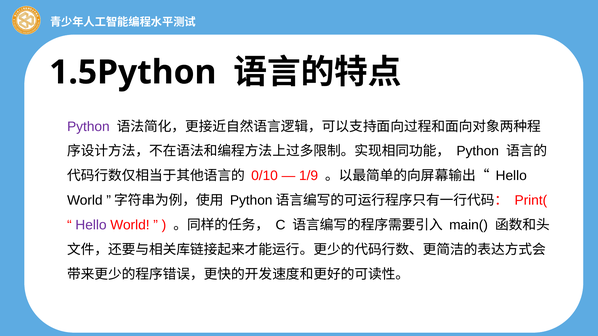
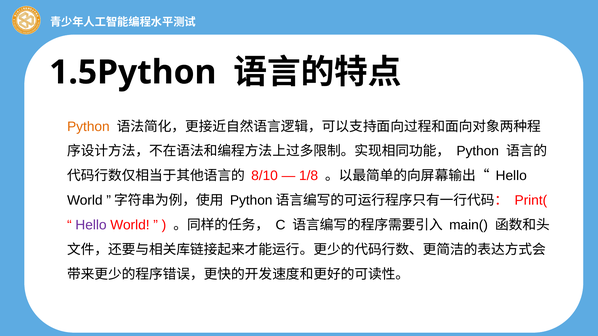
Python at (88, 127) colour: purple -> orange
0/10: 0/10 -> 8/10
1/9: 1/9 -> 1/8
